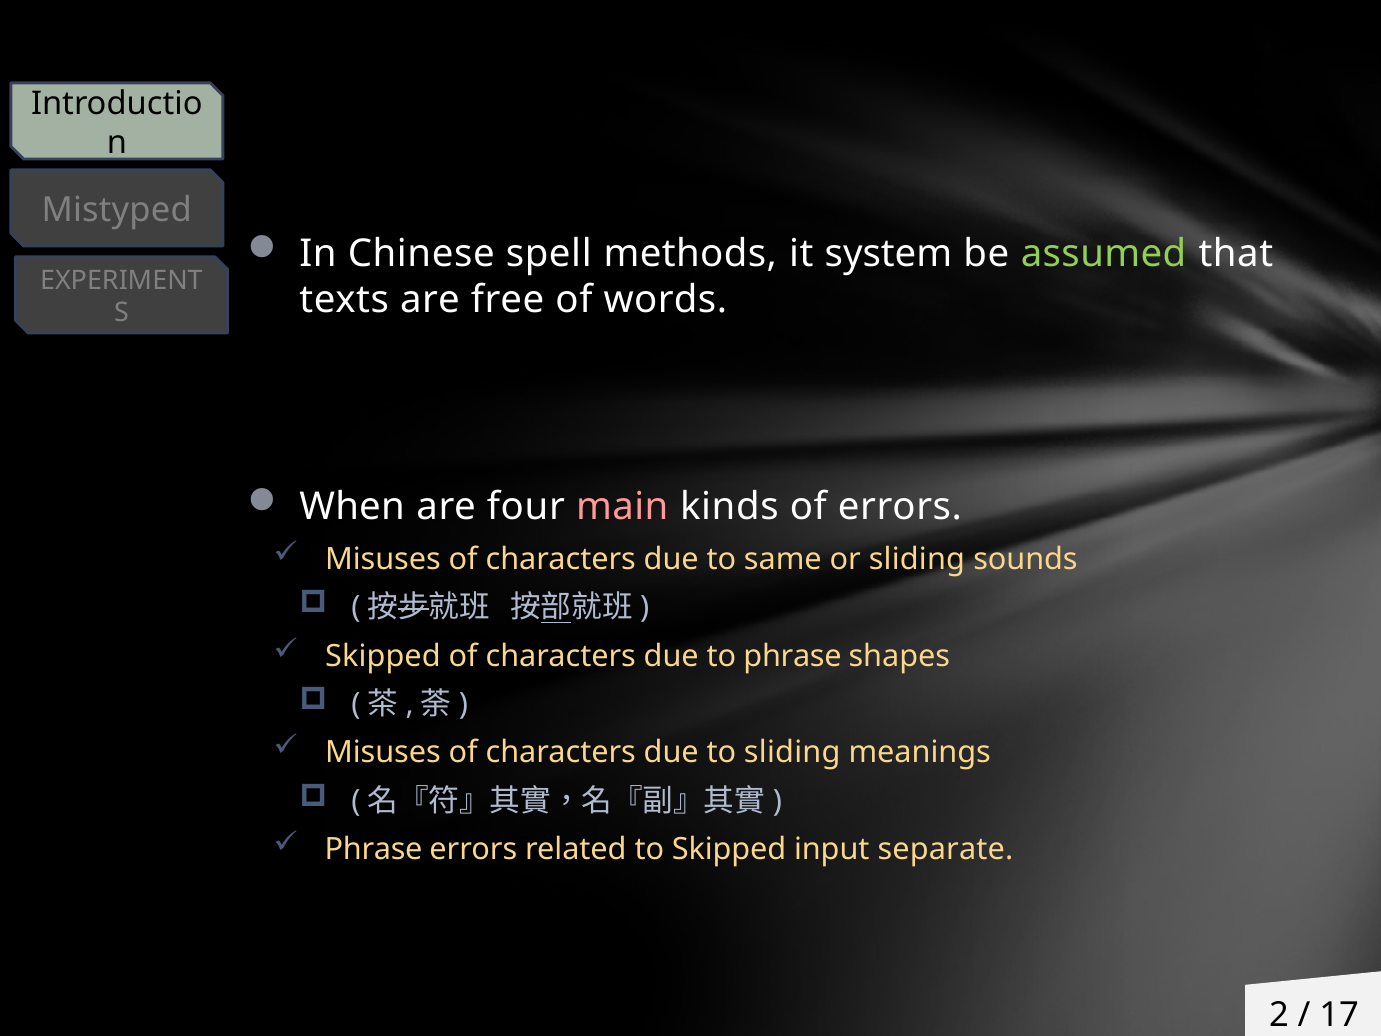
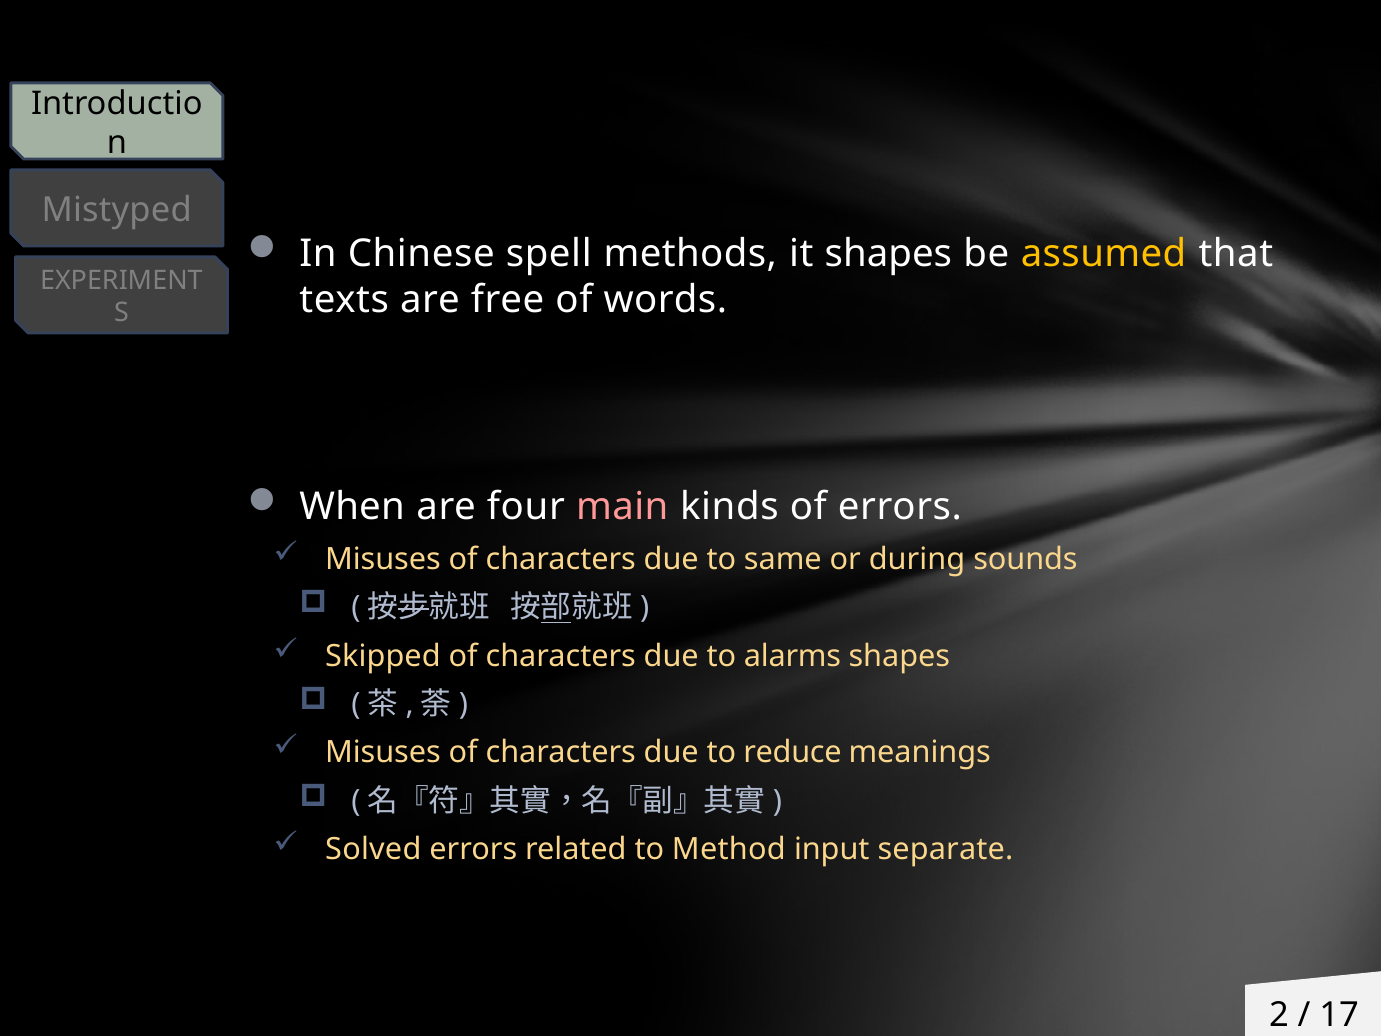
it system: system -> shapes
assumed colour: light green -> yellow
or sliding: sliding -> during
to phrase: phrase -> alarms
to sliding: sliding -> reduce
Phrase at (374, 849): Phrase -> Solved
to Skipped: Skipped -> Method
